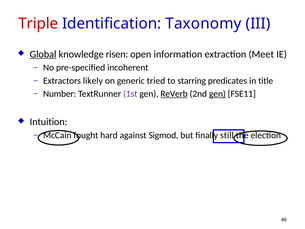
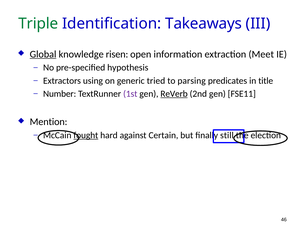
Triple colour: red -> green
Taxonomy: Taxonomy -> Takeaways
incoherent: incoherent -> hypothesis
likely: likely -> using
starring: starring -> parsing
gen at (217, 94) underline: present -> none
Intuition: Intuition -> Mention
fought underline: none -> present
Sigmod: Sigmod -> Certain
